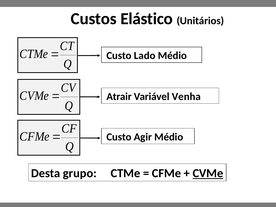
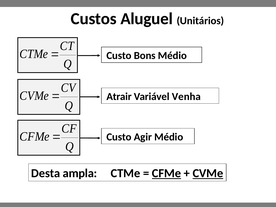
Elástico: Elástico -> Aluguel
Lado: Lado -> Bons
grupo: grupo -> ampla
CFMe at (166, 173) underline: none -> present
